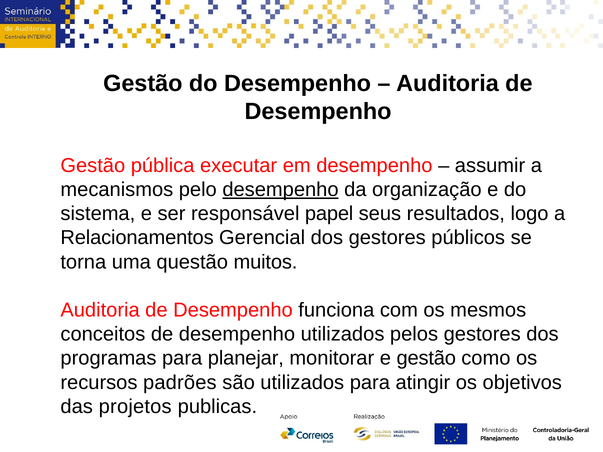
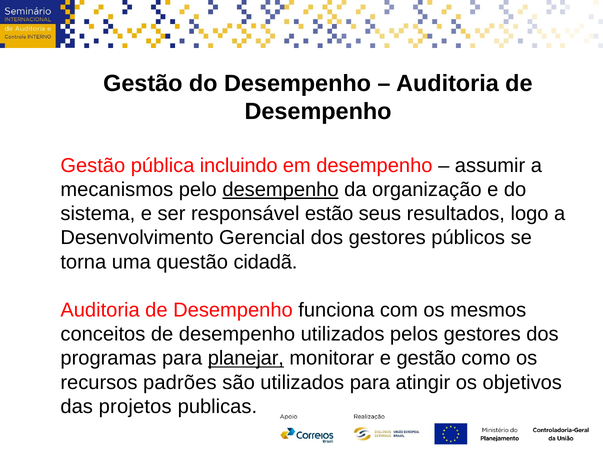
executar: executar -> incluindo
papel: papel -> estão
Relacionamentos: Relacionamentos -> Desenvolvimento
muitos: muitos -> cidadã
planejar underline: none -> present
